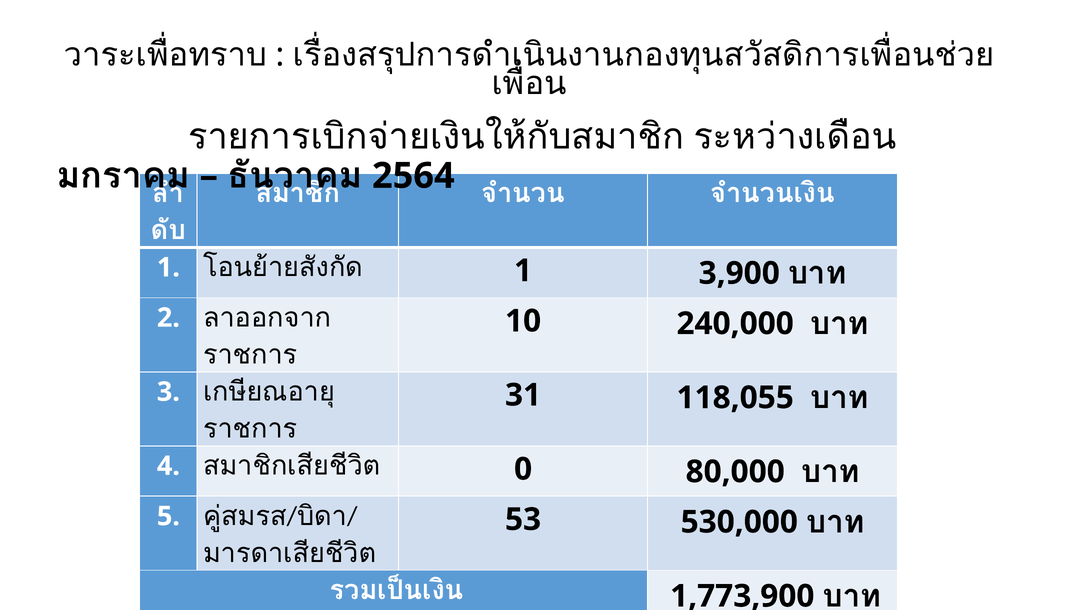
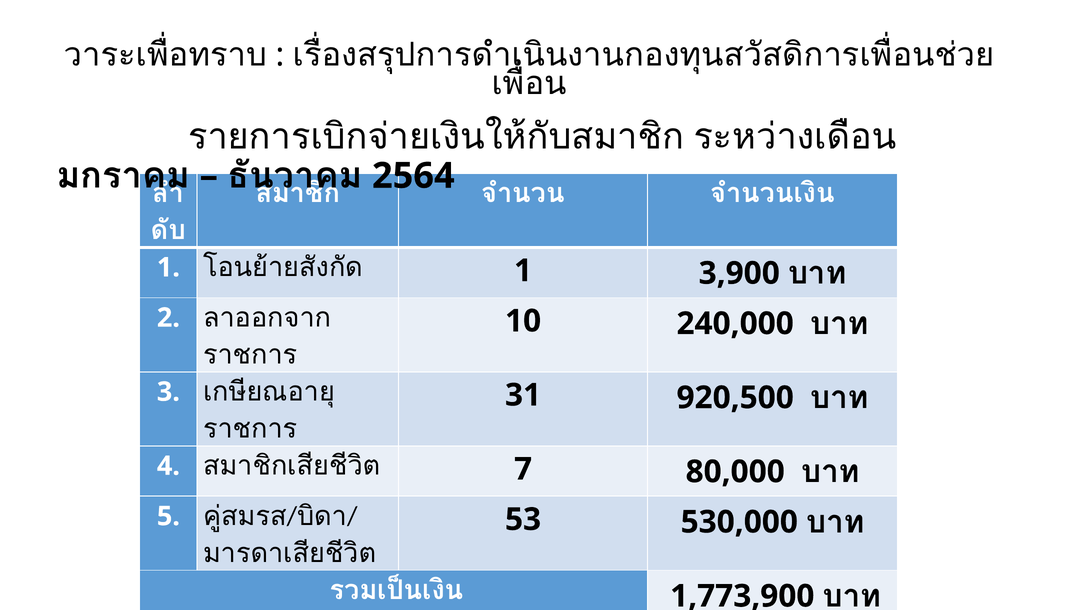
118,055: 118,055 -> 920,500
0: 0 -> 7
